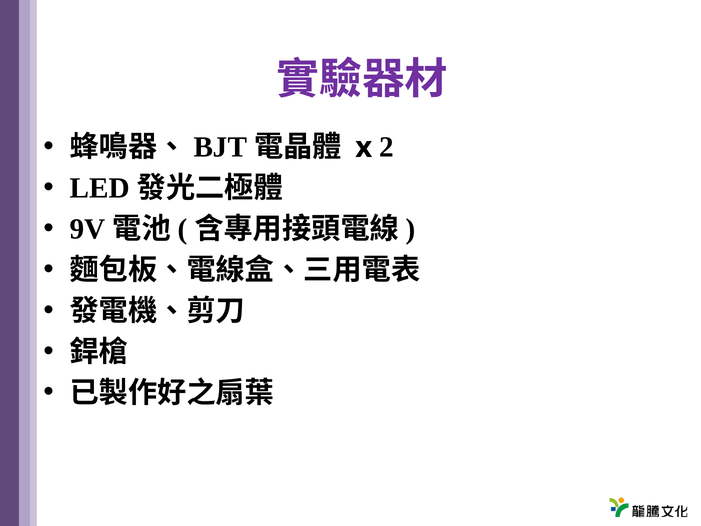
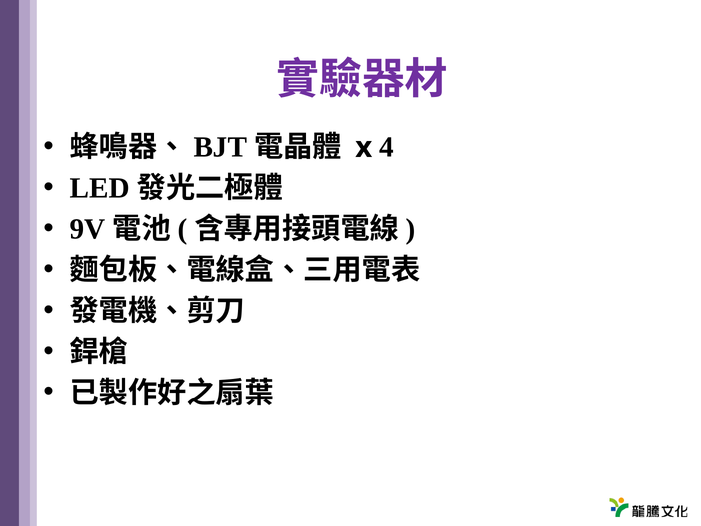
2: 2 -> 4
